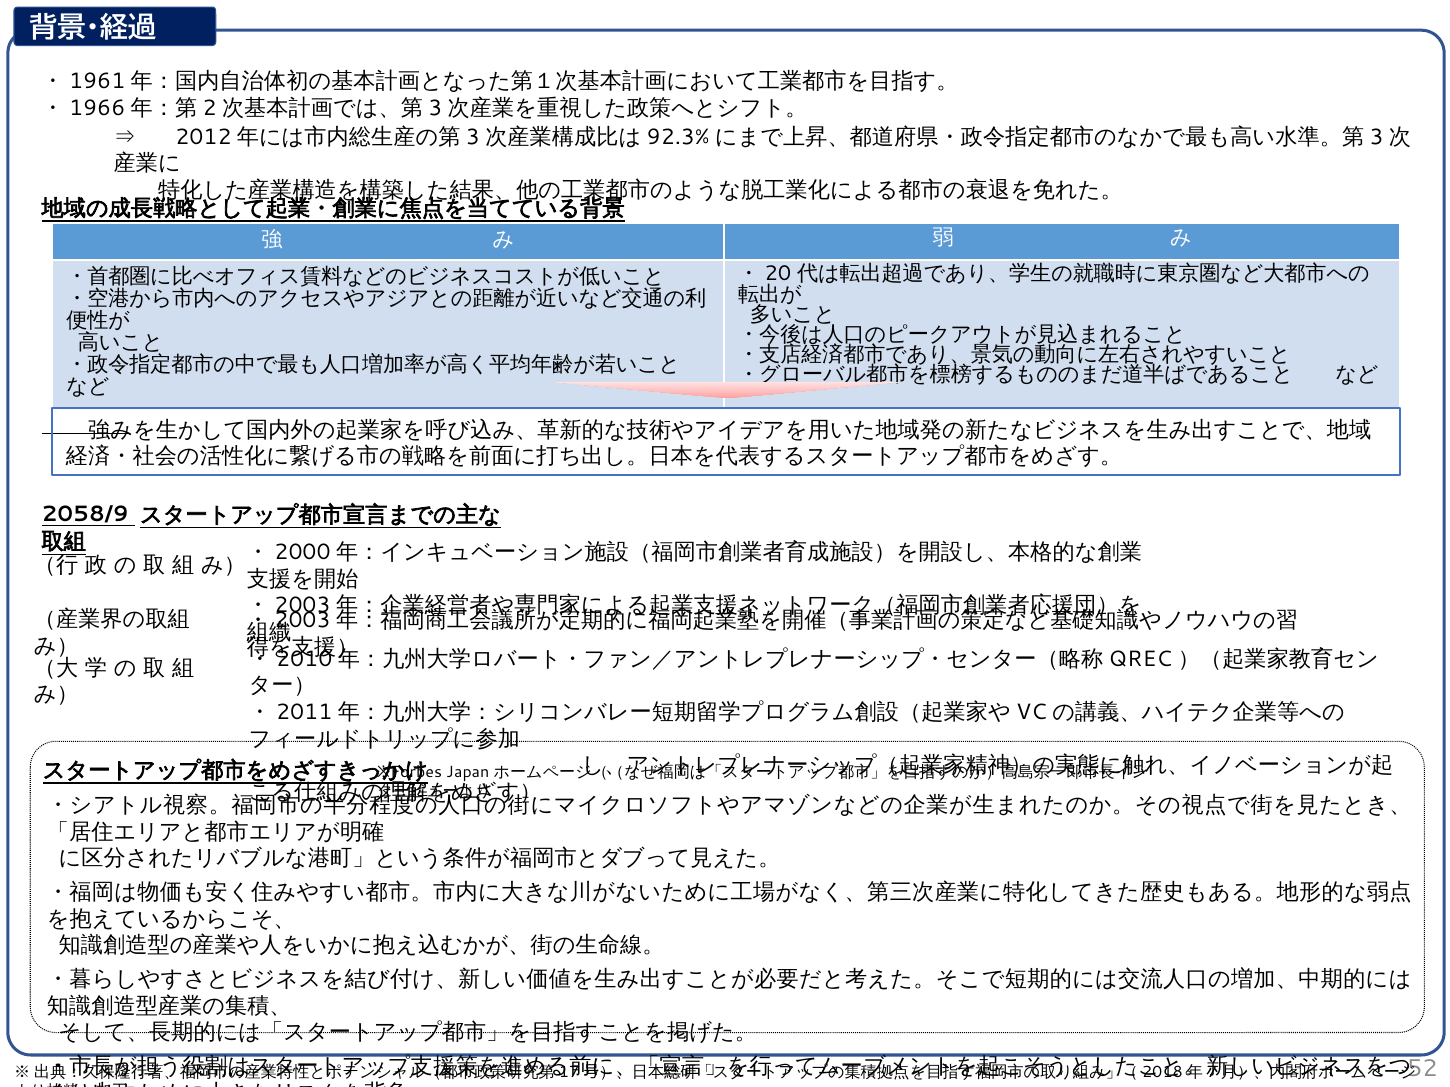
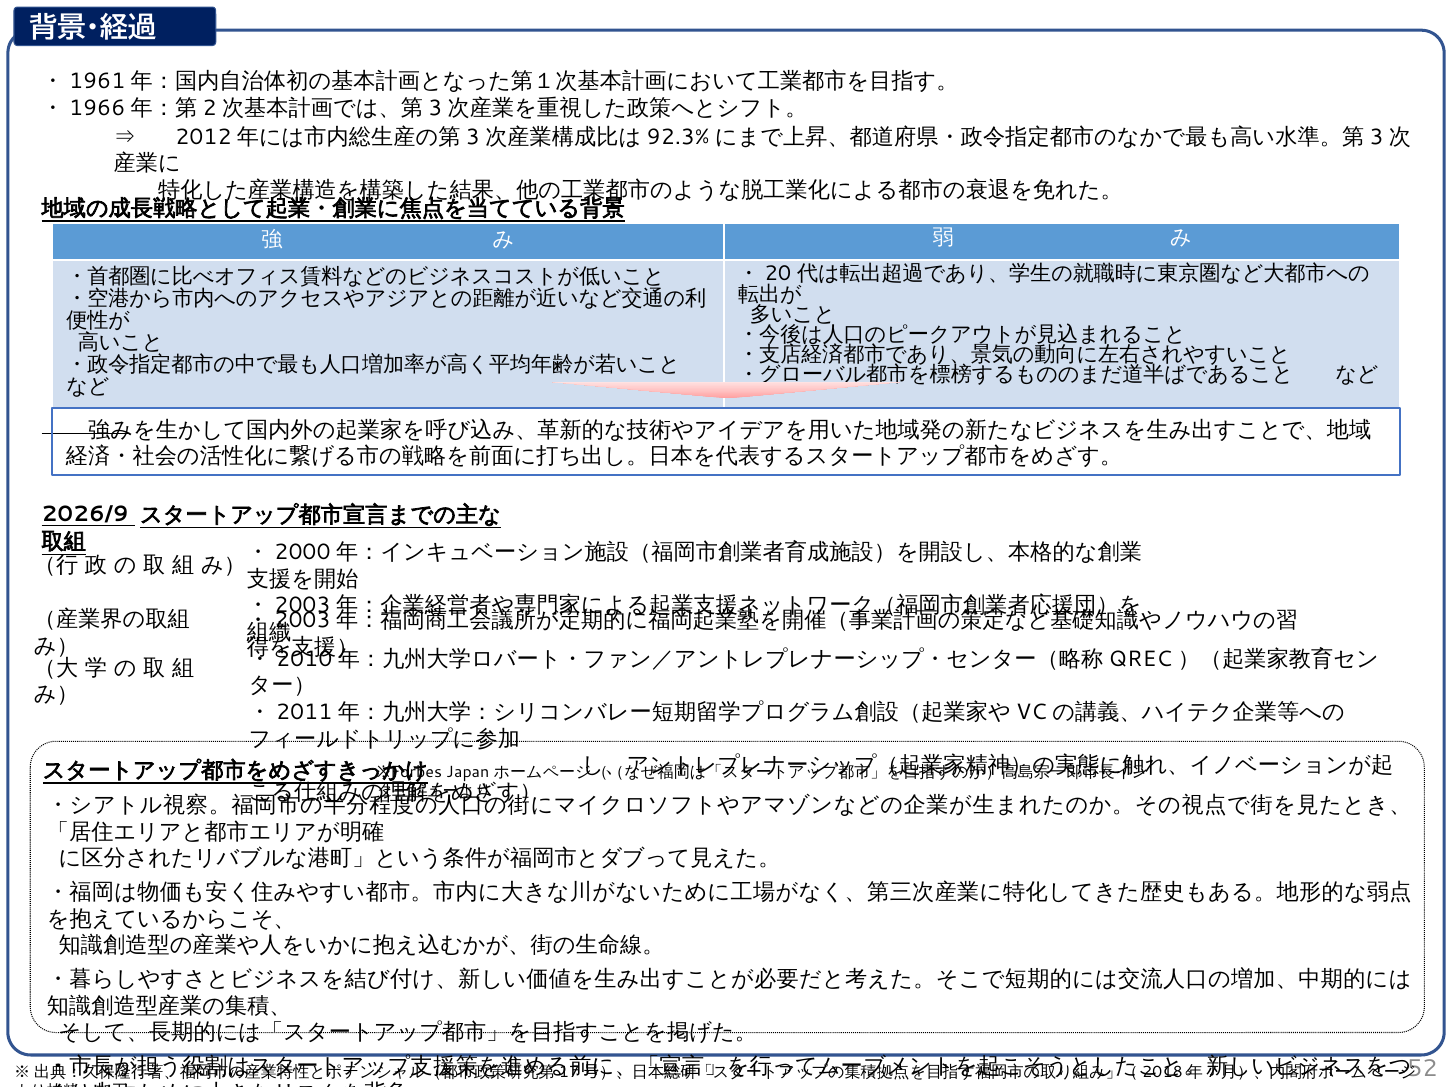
2058/9: 2058/9 -> 2026/9
